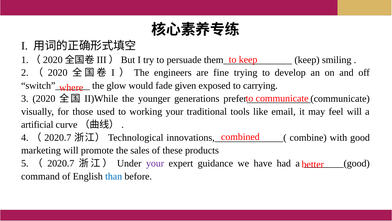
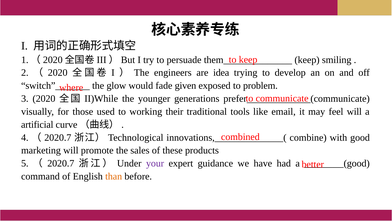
fine: fine -> idea
carrying: carrying -> problem
working your: your -> their
than colour: blue -> orange
